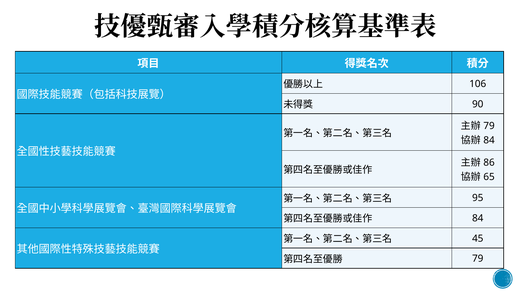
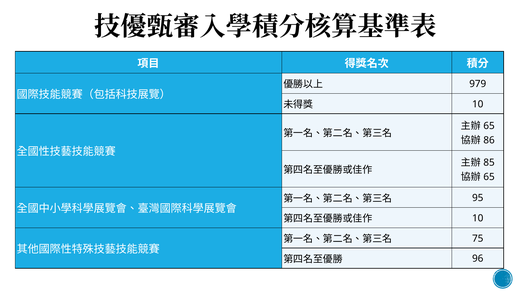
106: 106 -> 979
90 at (478, 104): 90 -> 10
79 at (489, 126): 79 -> 65
84 at (489, 140): 84 -> 86
86: 86 -> 85
84 at (478, 218): 84 -> 10
45: 45 -> 75
79 at (478, 259): 79 -> 96
